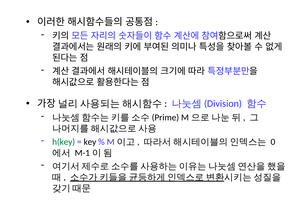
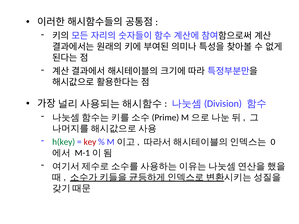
key colour: black -> red
